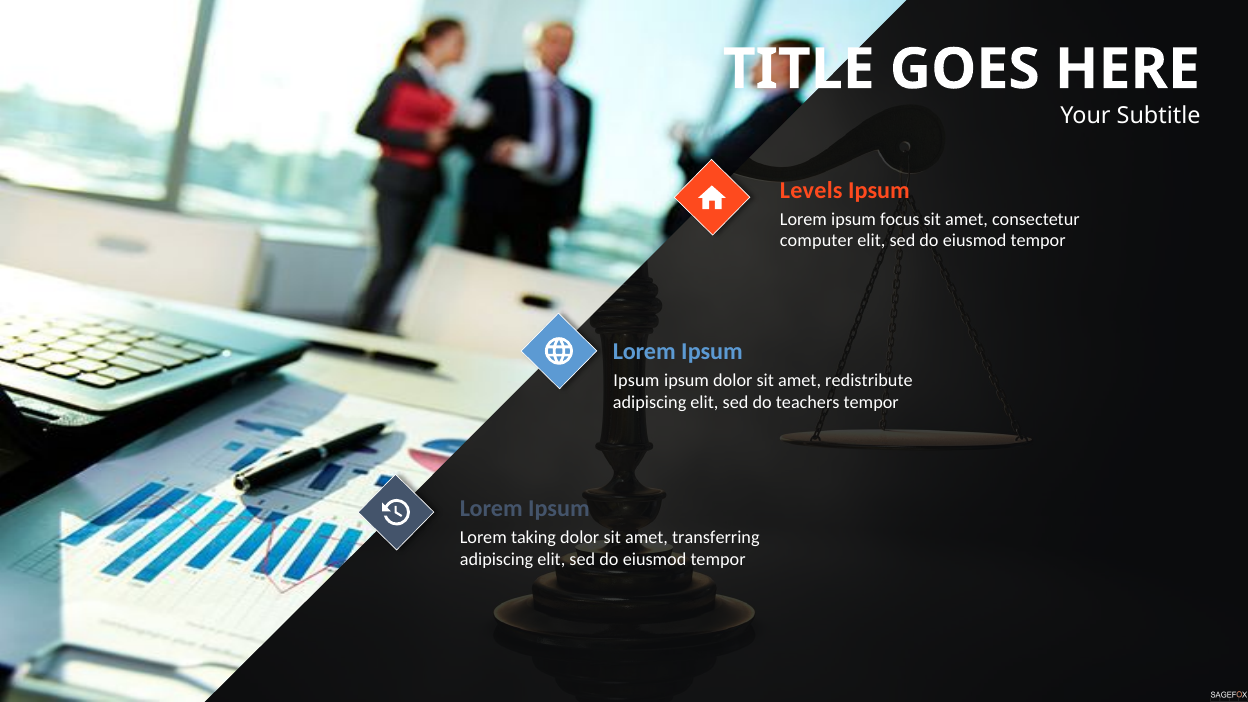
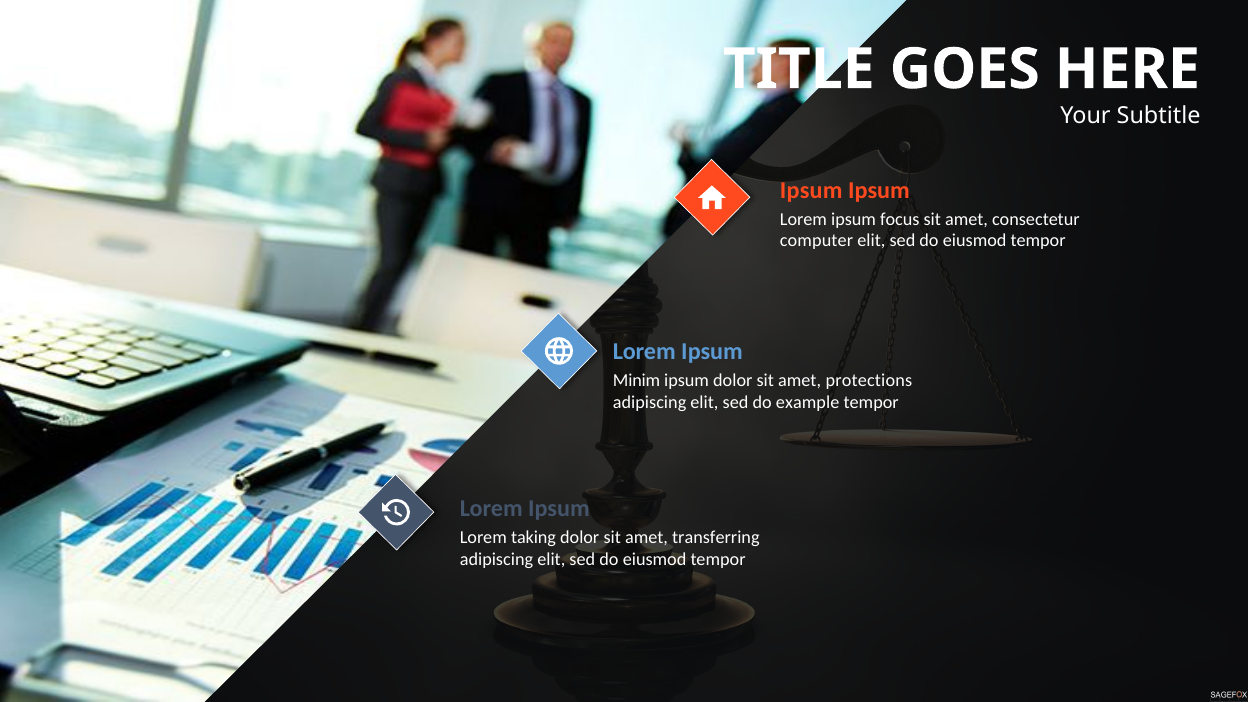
Levels at (811, 190): Levels -> Ipsum
Ipsum at (636, 380): Ipsum -> Minim
redistribute: redistribute -> protections
teachers: teachers -> example
